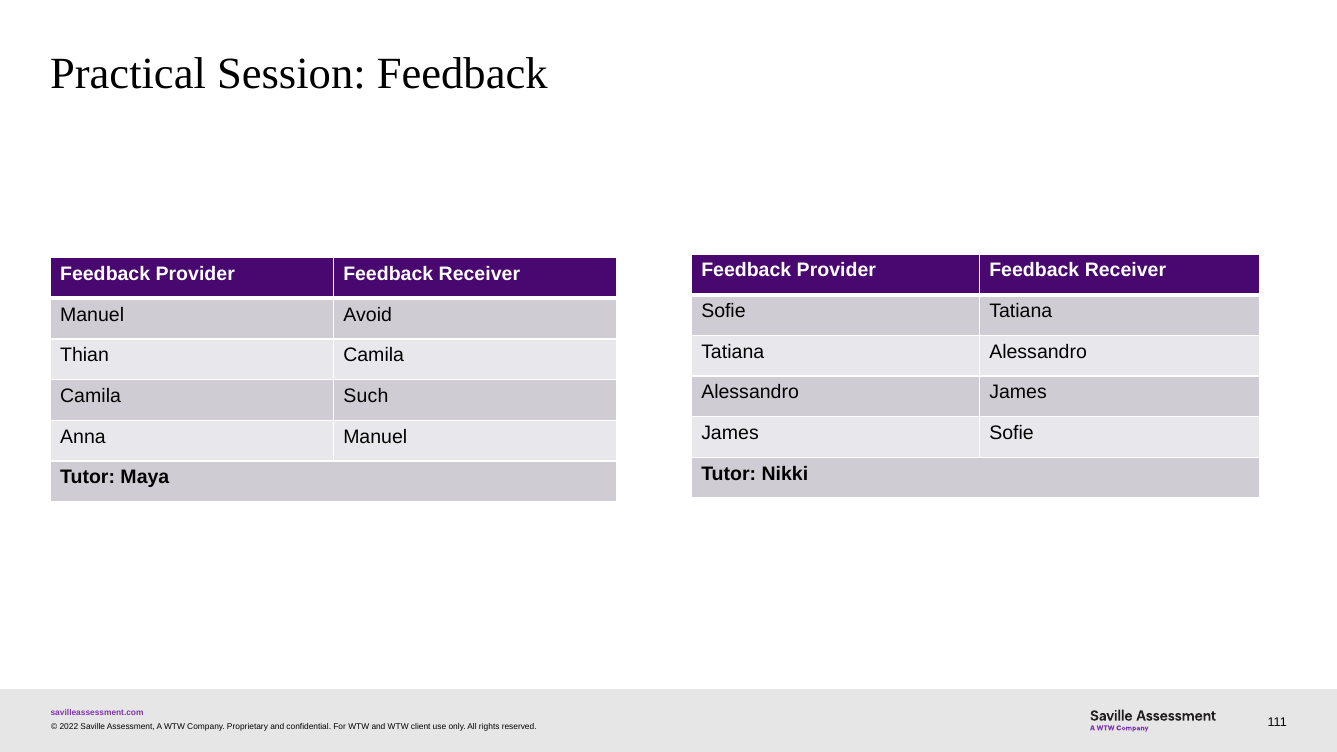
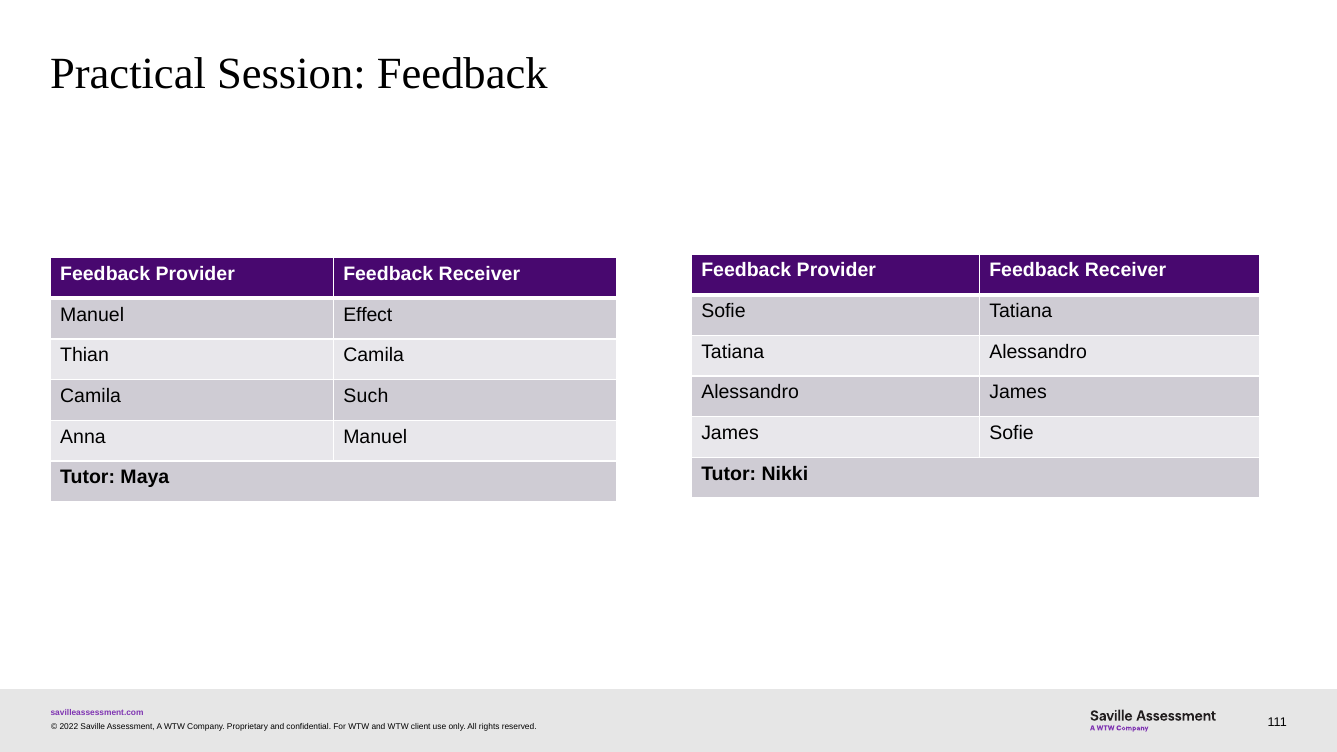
Avoid: Avoid -> Effect
